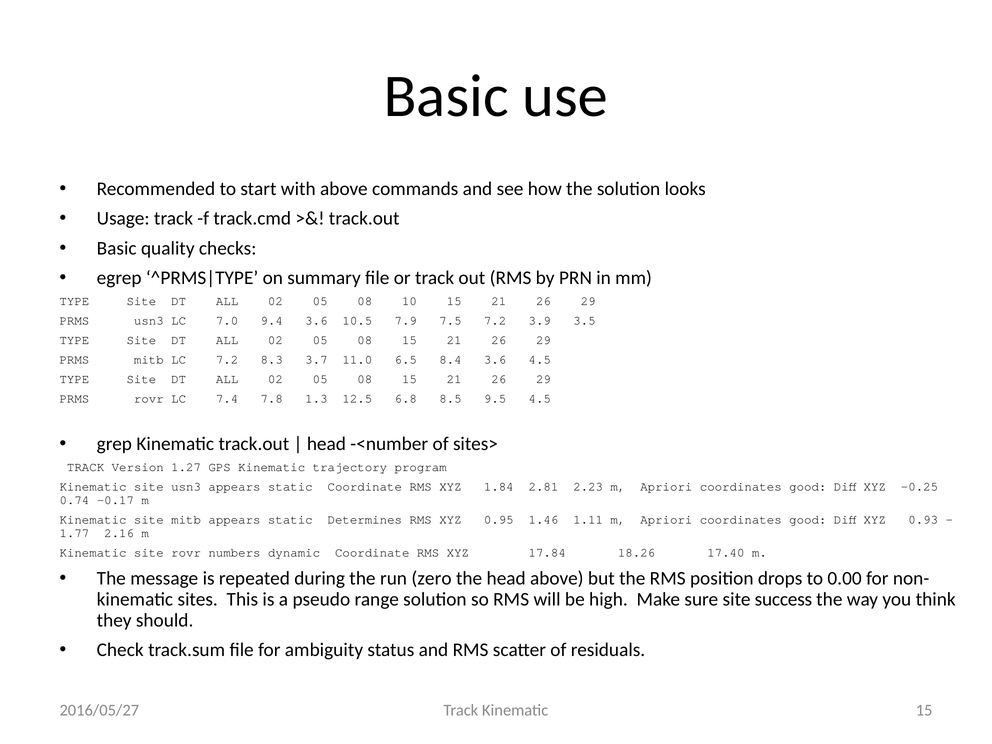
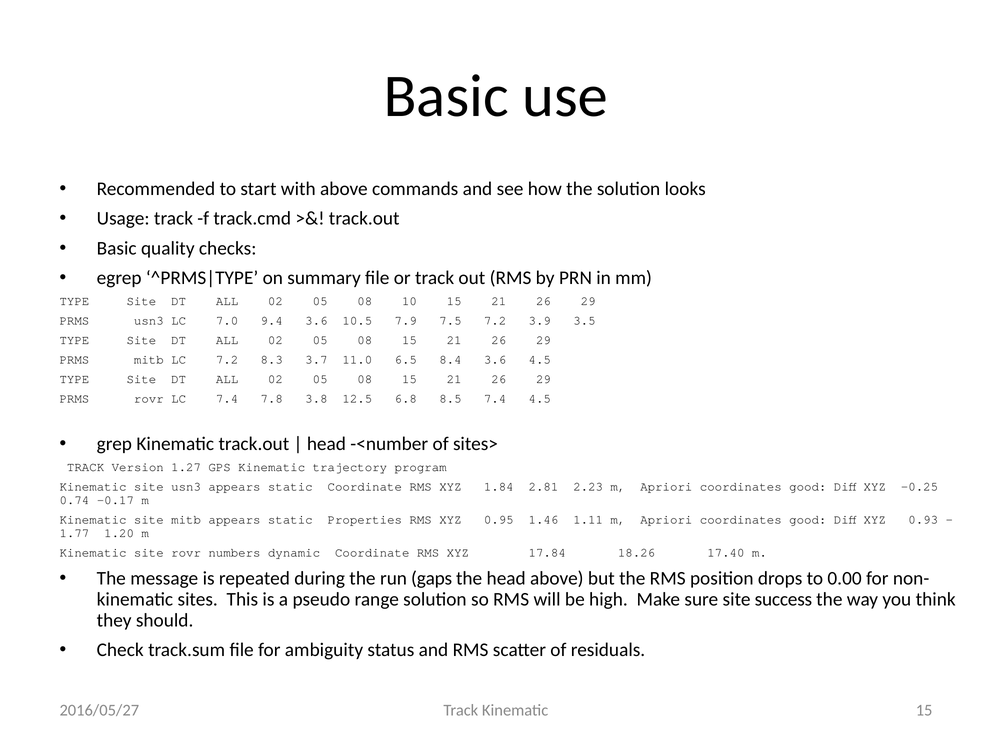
1.3: 1.3 -> 3.8
8.5 9.5: 9.5 -> 7.4
Determines: Determines -> Properties
2.16: 2.16 -> 1.20
zero: zero -> gaps
